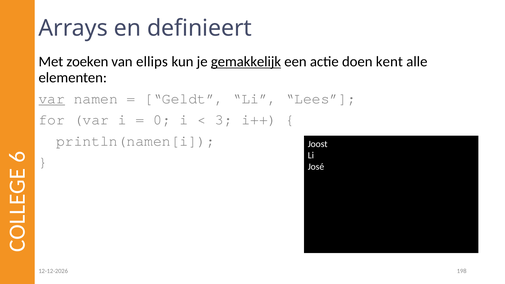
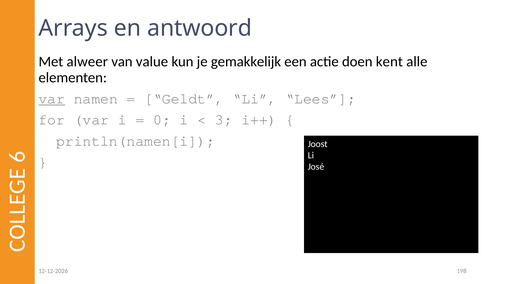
definieert: definieert -> antwoord
zoeken: zoeken -> alweer
ellips: ellips -> value
gemakkelijk underline: present -> none
